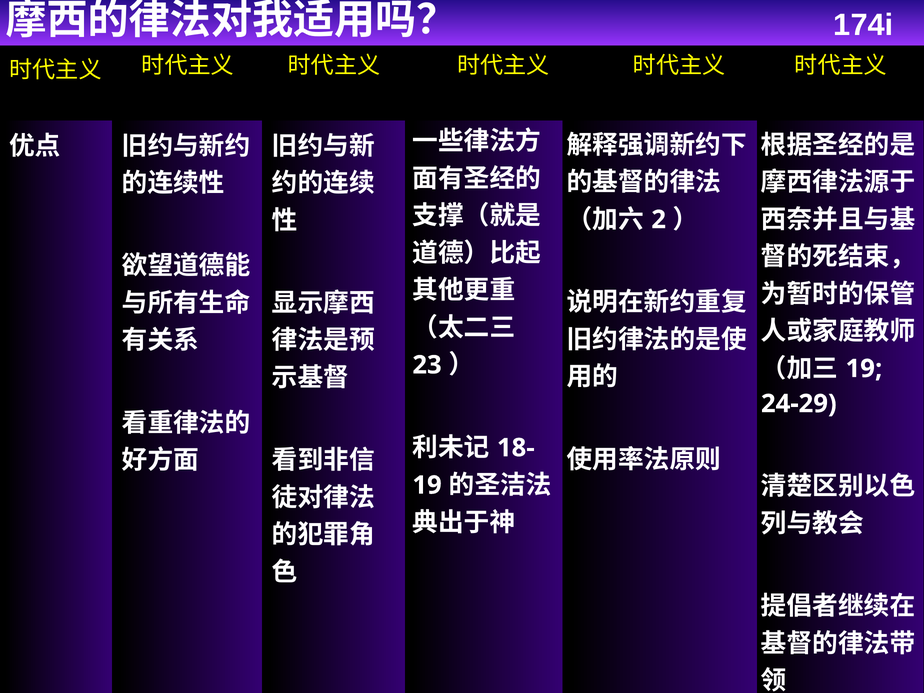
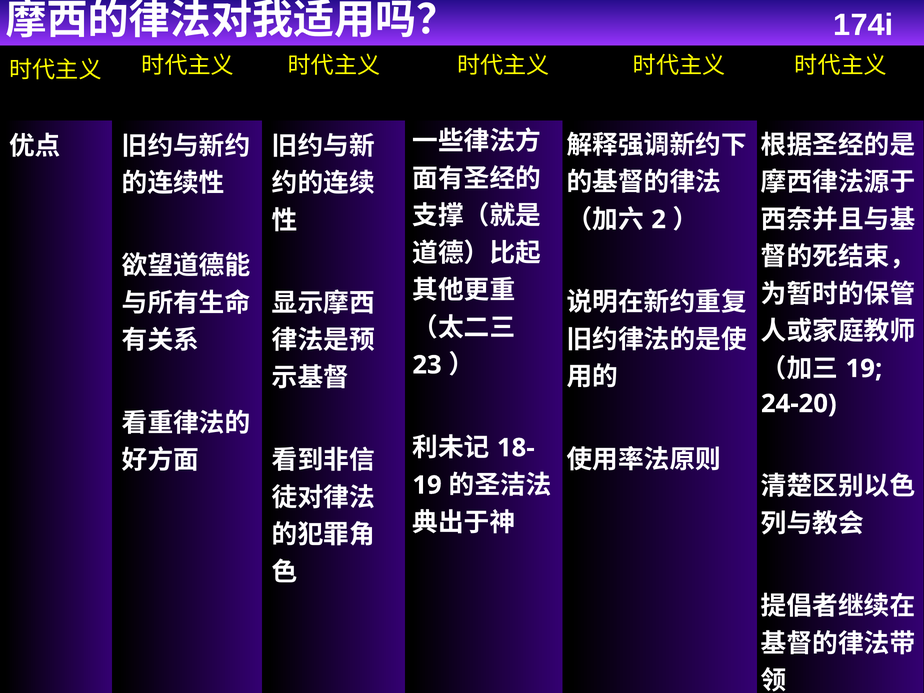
24-29: 24-29 -> 24-20
